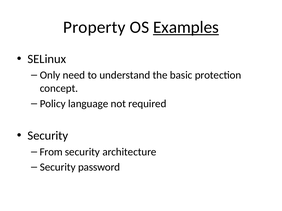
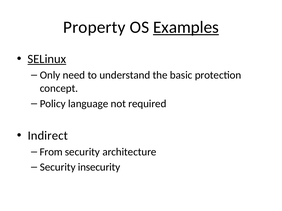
SELinux underline: none -> present
Security at (48, 136): Security -> Indirect
password: password -> insecurity
